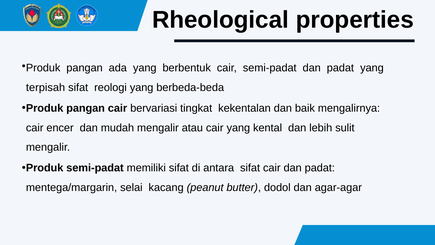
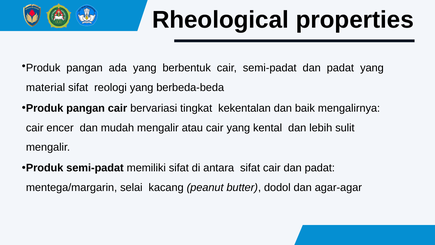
terpisah: terpisah -> material
